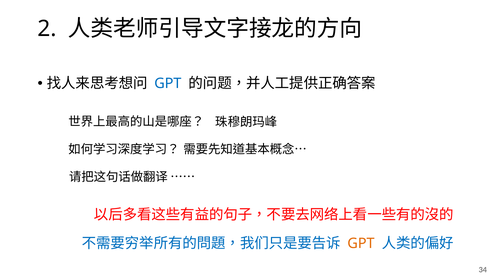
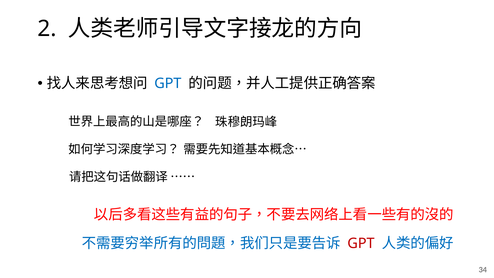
GPT at (361, 243) colour: orange -> red
